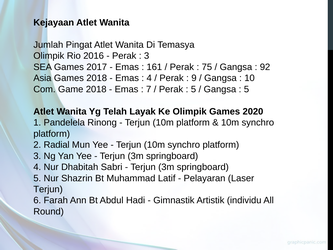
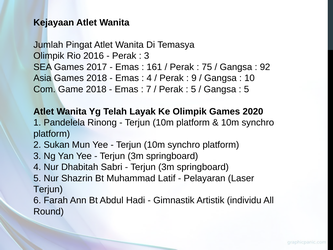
Radial: Radial -> Sukan
